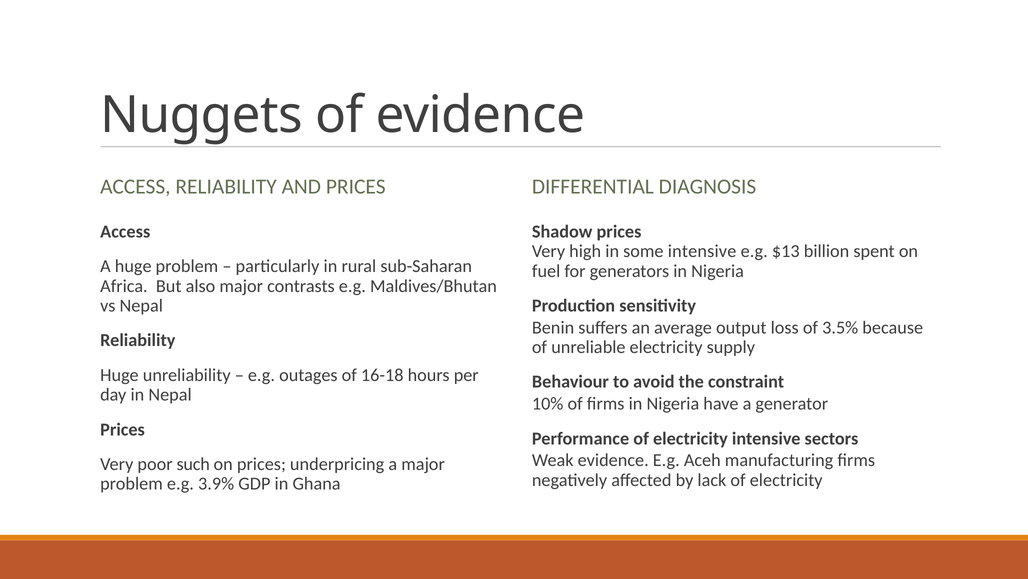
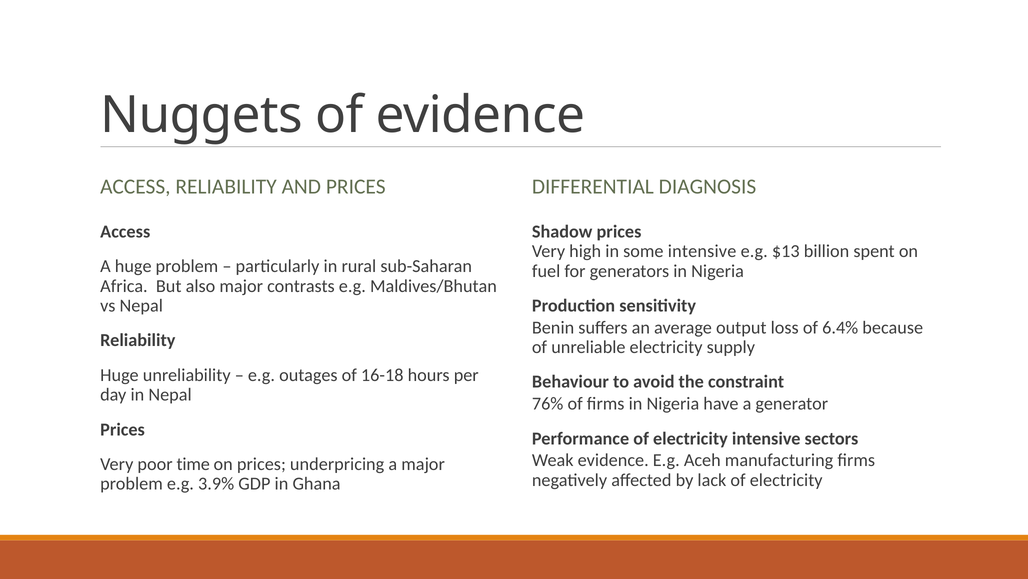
3.5%: 3.5% -> 6.4%
10%: 10% -> 76%
such: such -> time
